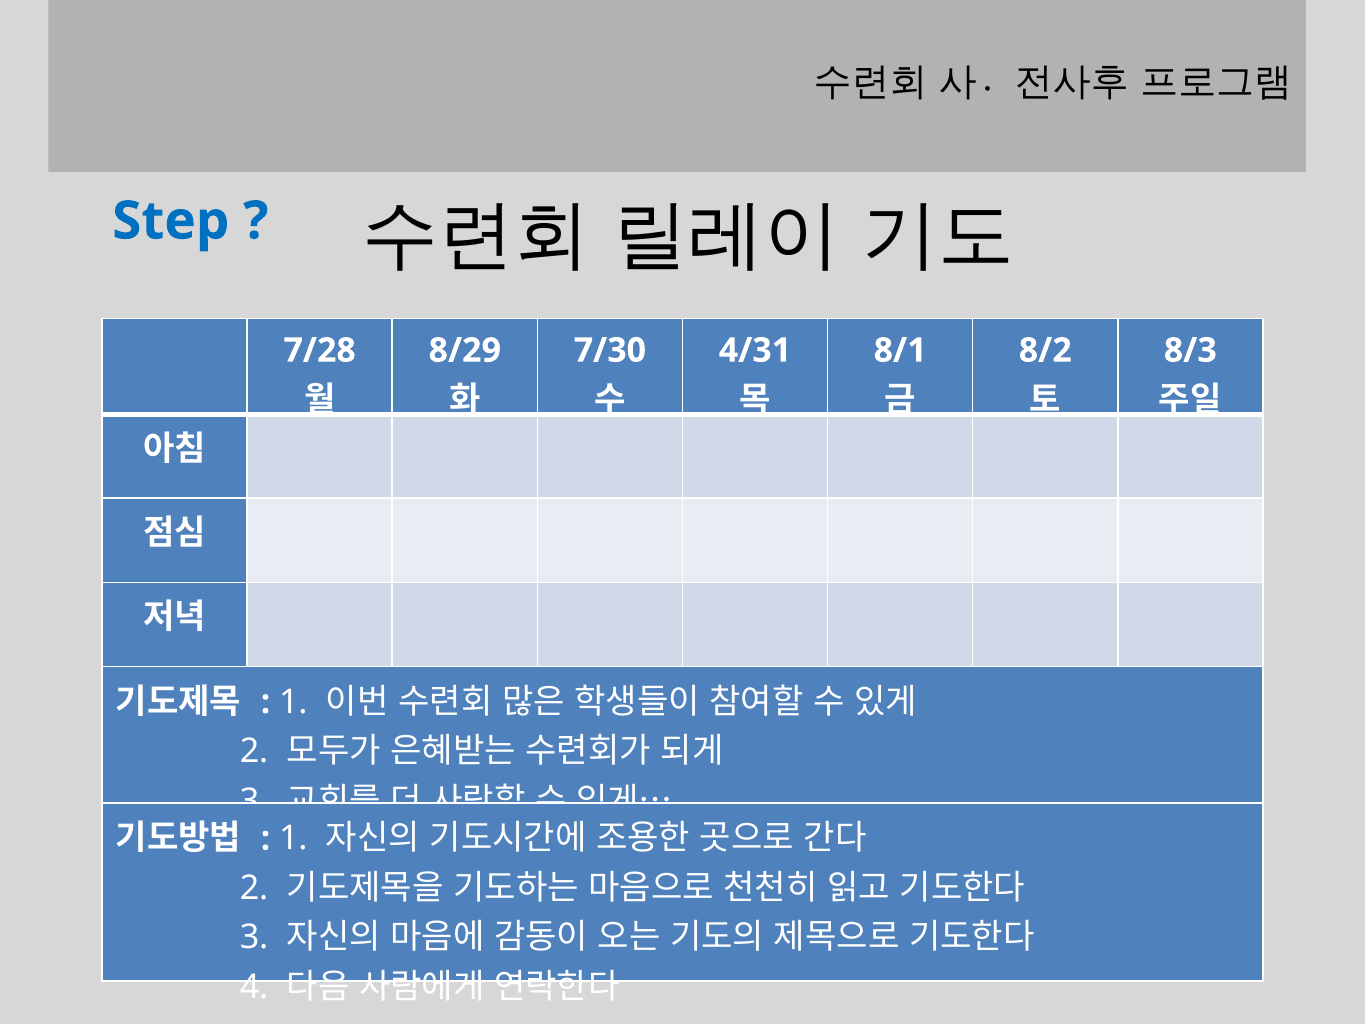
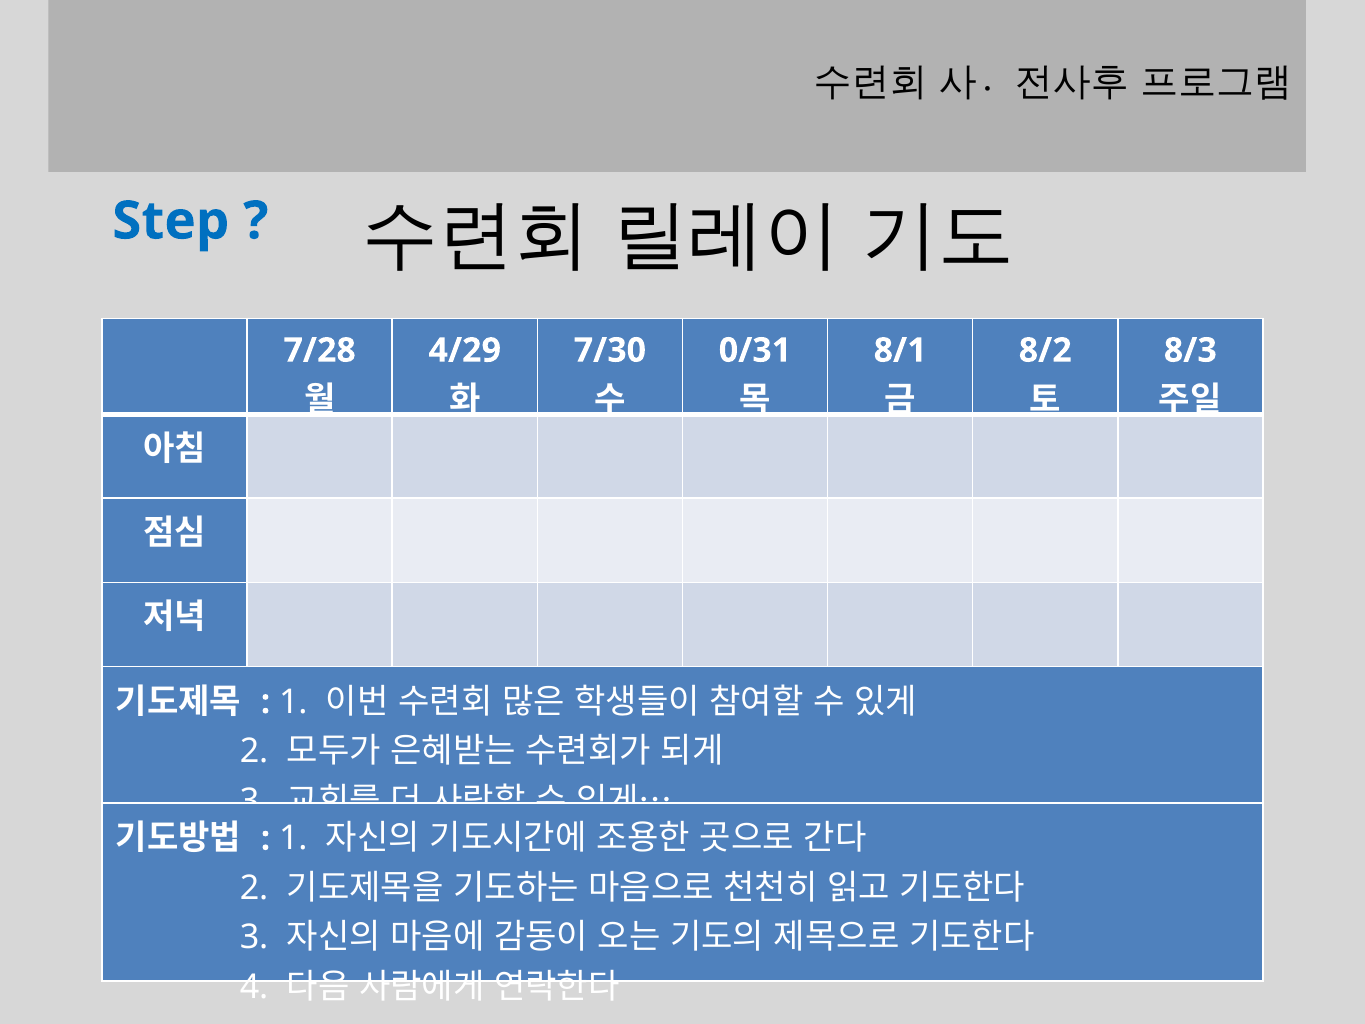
8/29: 8/29 -> 4/29
4/31: 4/31 -> 0/31
